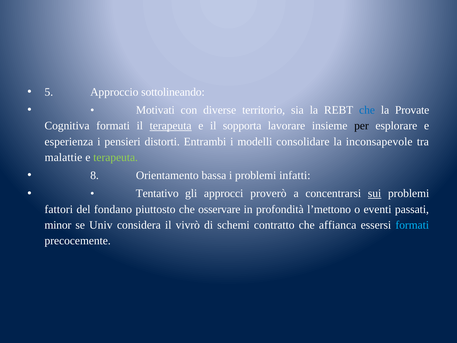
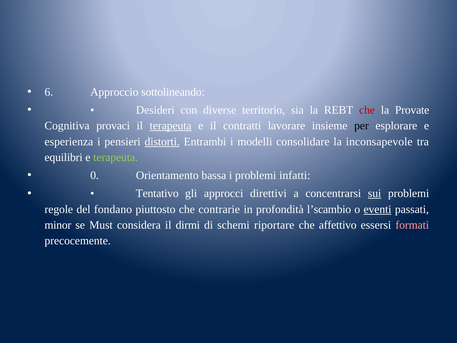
5: 5 -> 6
Motivati: Motivati -> Desideri
che at (367, 110) colour: blue -> red
Cognitiva formati: formati -> provaci
sopporta: sopporta -> contratti
distorti underline: none -> present
malattie: malattie -> equilibri
8: 8 -> 0
proverò: proverò -> direttivi
fattori: fattori -> regole
osservare: osservare -> contrarie
l’mettono: l’mettono -> l’scambio
eventi underline: none -> present
Univ: Univ -> Must
vivrò: vivrò -> dirmi
contratto: contratto -> riportare
affianca: affianca -> affettivo
formati at (412, 225) colour: light blue -> pink
